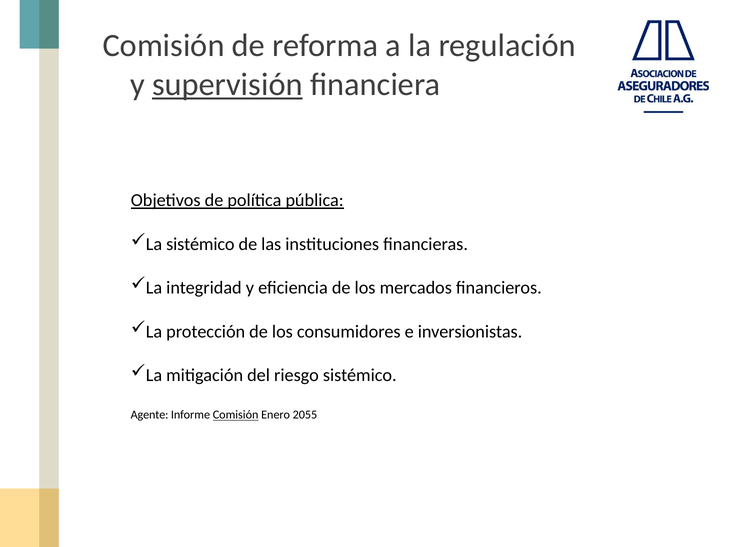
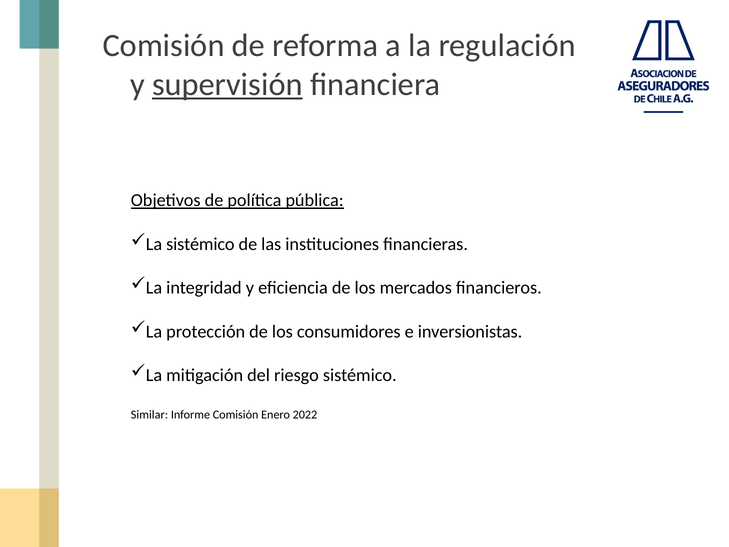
Agente: Agente -> Similar
Comisión at (236, 415) underline: present -> none
2055: 2055 -> 2022
